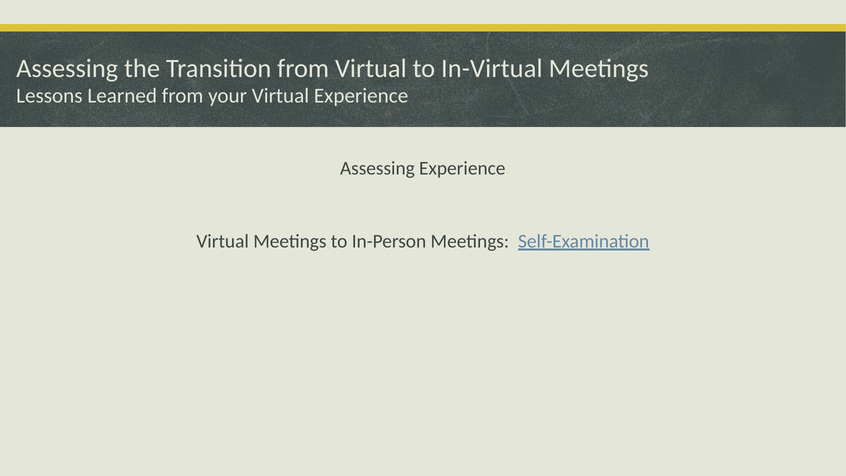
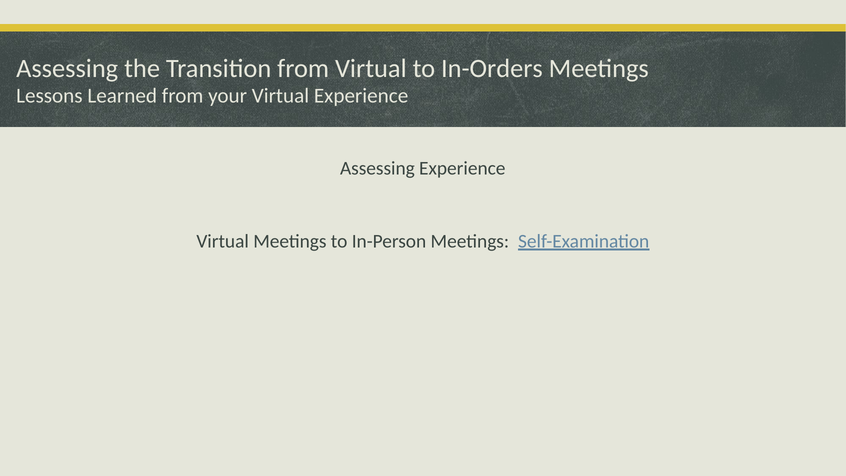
In-Virtual: In-Virtual -> In-Orders
